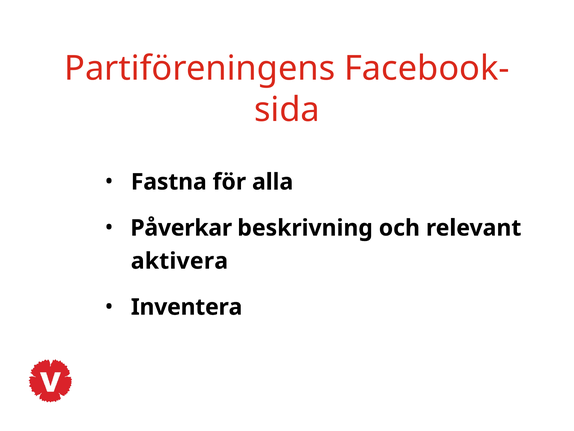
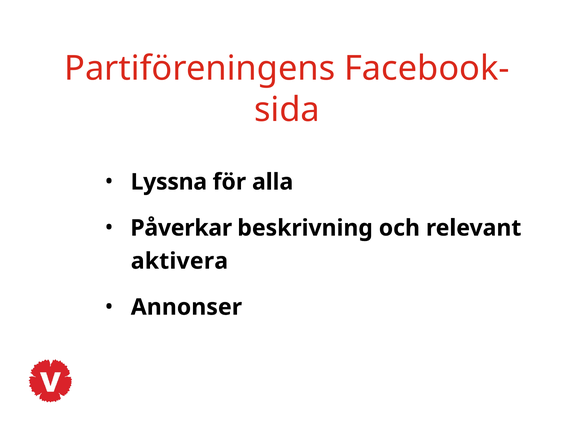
Fastna: Fastna -> Lyssna
Inventera: Inventera -> Annonser
